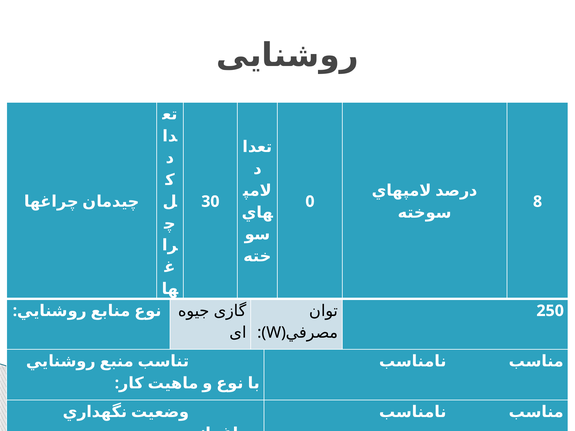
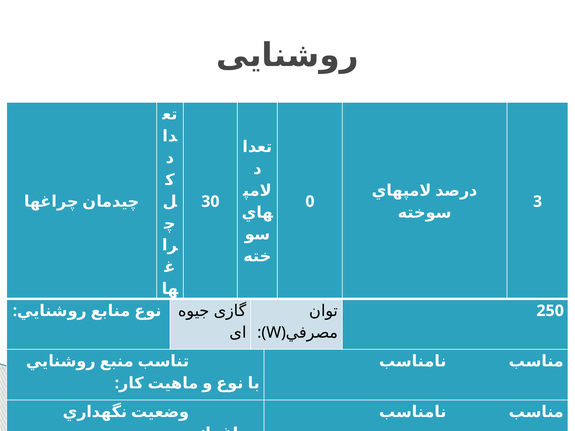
8: 8 -> 3
